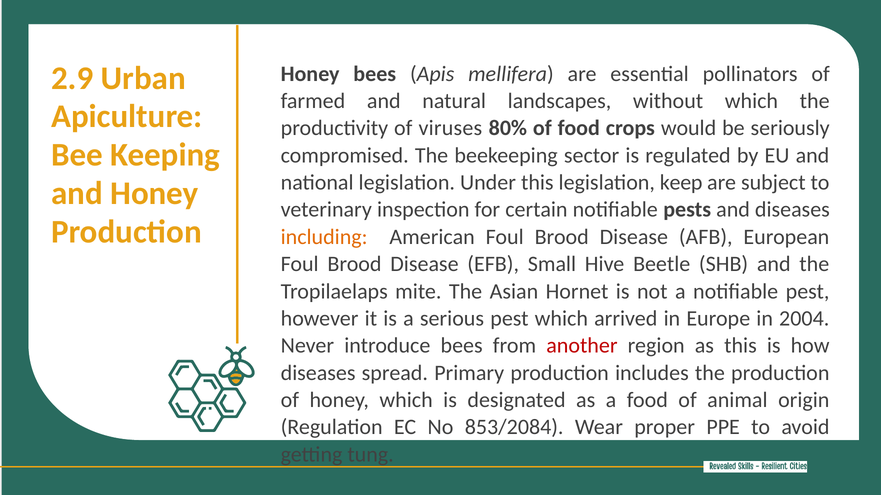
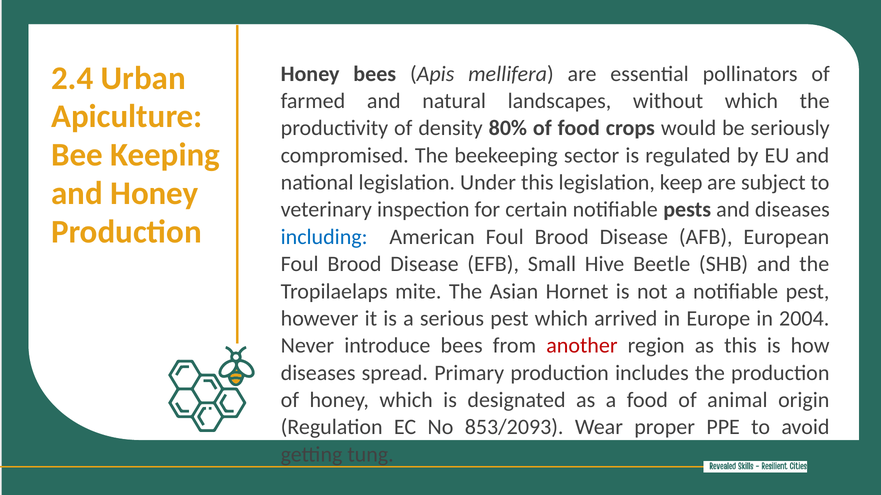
2.9: 2.9 -> 2.4
viruses: viruses -> density
including colour: orange -> blue
853/2084: 853/2084 -> 853/2093
